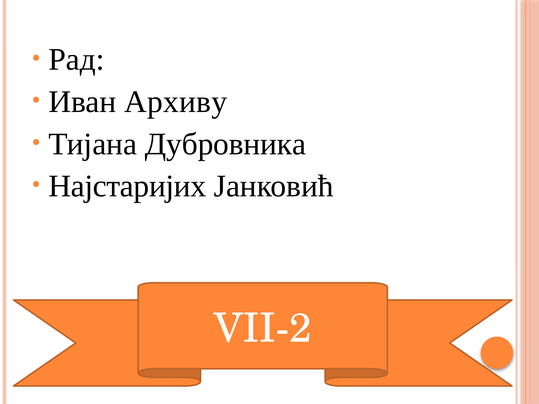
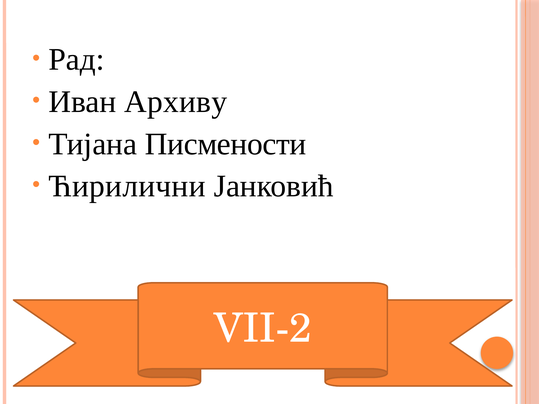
Дубровника: Дубровника -> Писмености
Најстаријих: Најстаријих -> Ћирилични
